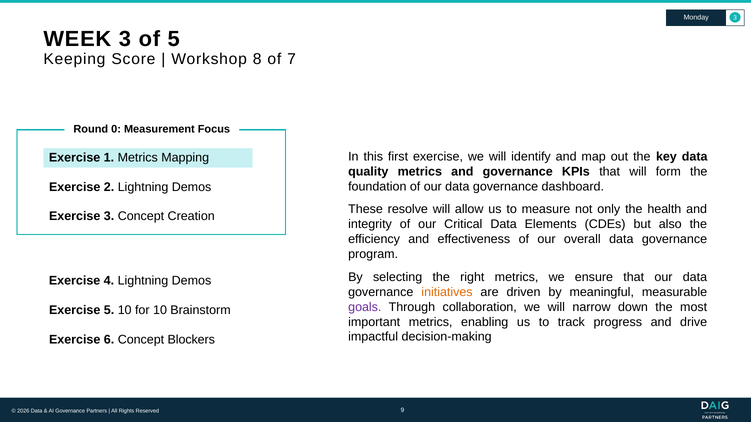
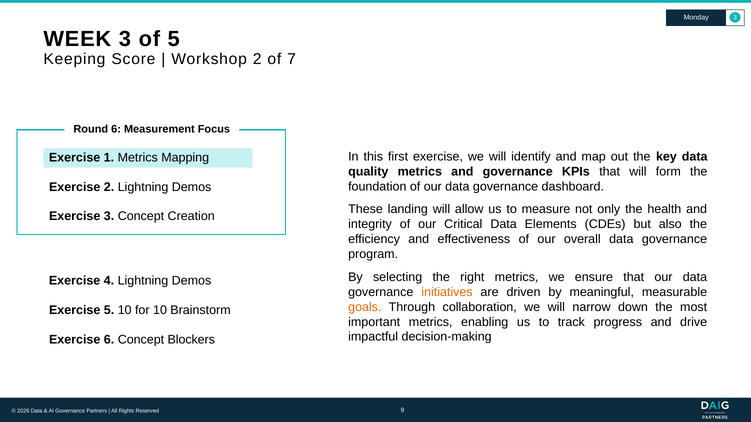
Workshop 8: 8 -> 2
Round 0: 0 -> 6
resolve: resolve -> landing
goals colour: purple -> orange
